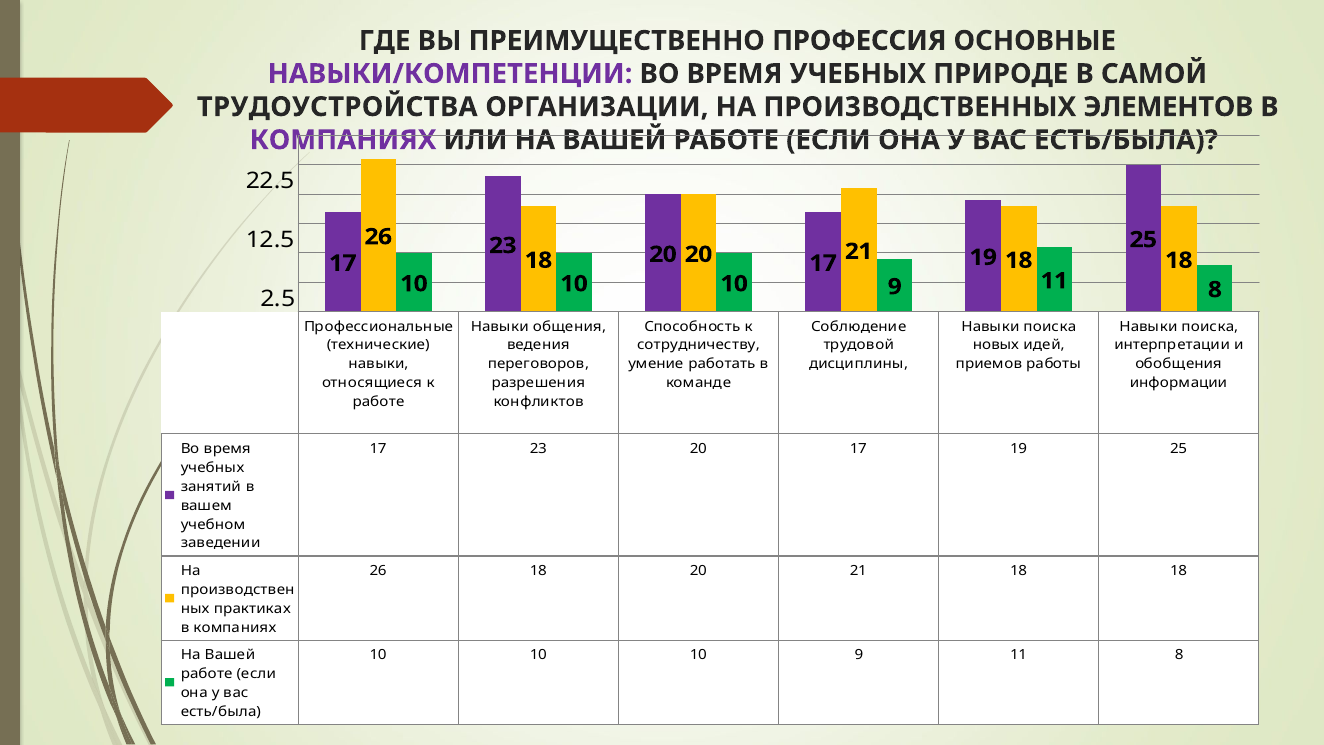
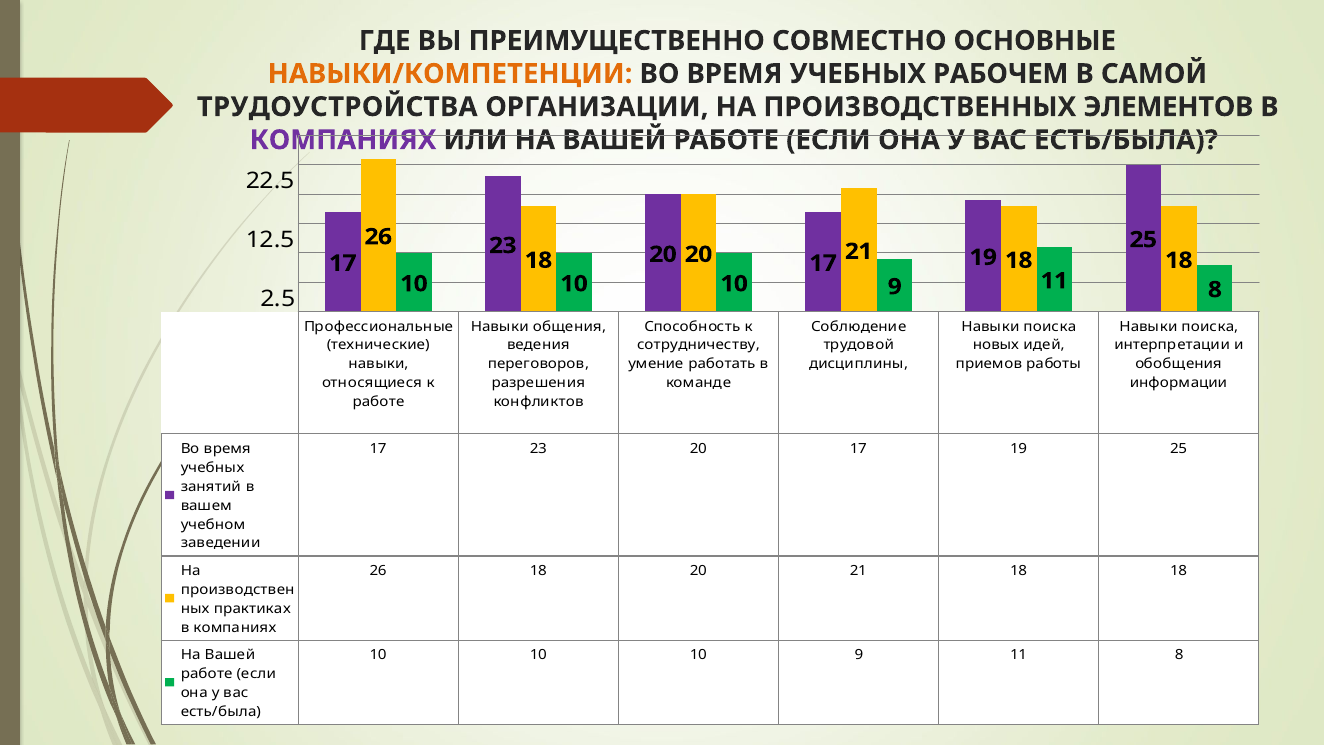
ПРОФЕССИЯ: ПРОФЕССИЯ -> СОВМЕСТНО
НАВЫКИ/КОМПЕТЕНЦИИ colour: purple -> orange
ПРИРОДЕ: ПРИРОДЕ -> РАБОЧЕМ
